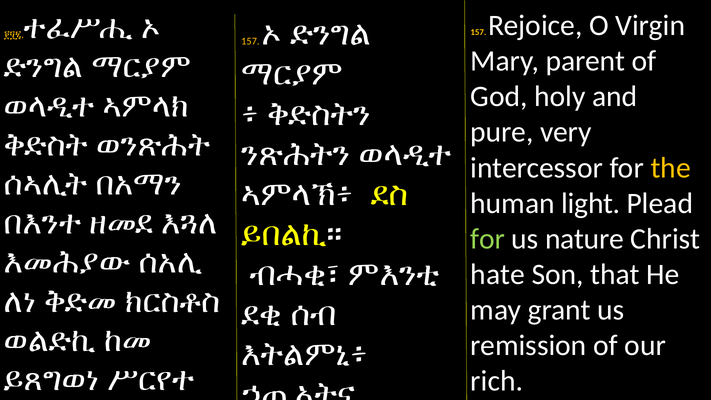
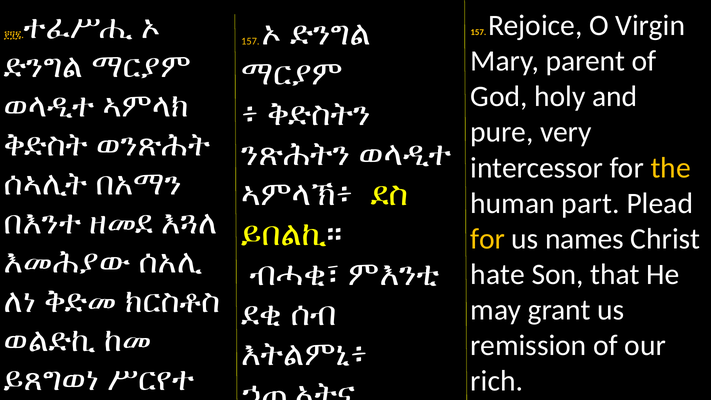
light: light -> part
for at (488, 239) colour: light green -> yellow
nature: nature -> names
